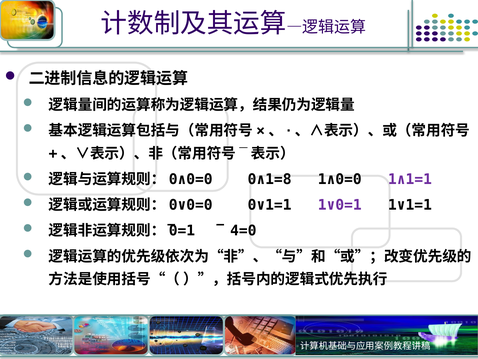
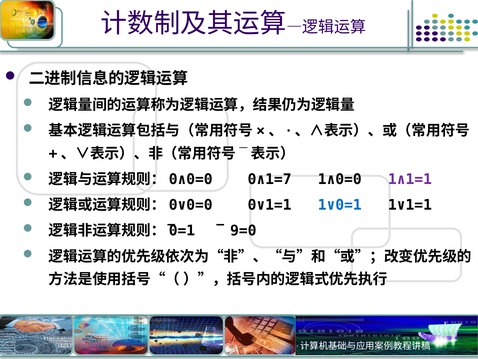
0∧1=8: 0∧1=8 -> 0∧1=7
1∨0=1 colour: purple -> blue
4=0: 4=0 -> 9=0
